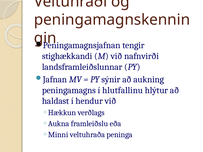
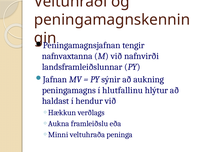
stighækkandi: stighækkandi -> nafnvaxtanna
